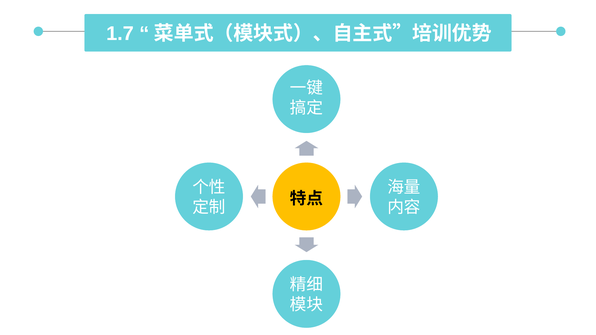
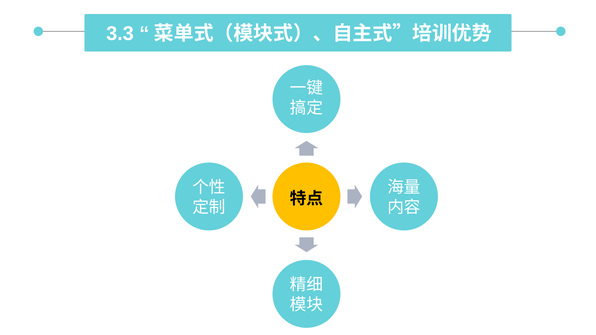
1.7: 1.7 -> 3.3
